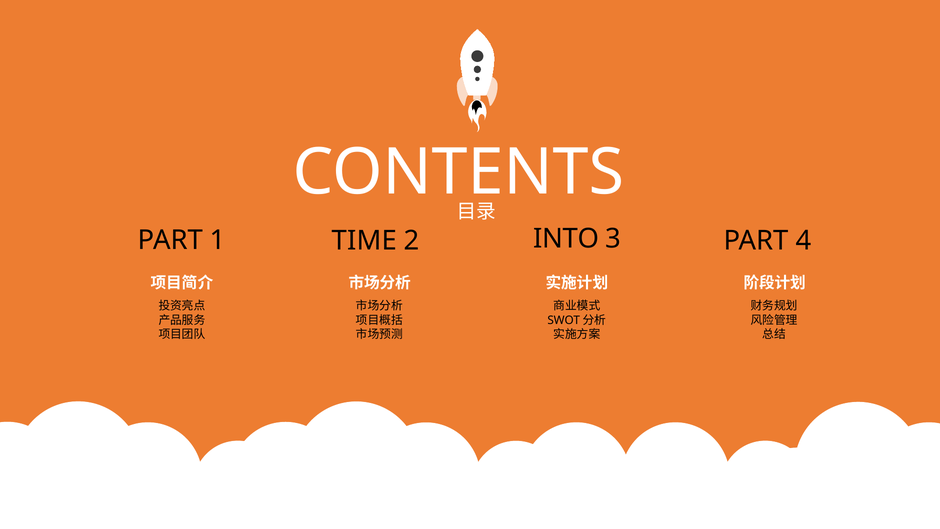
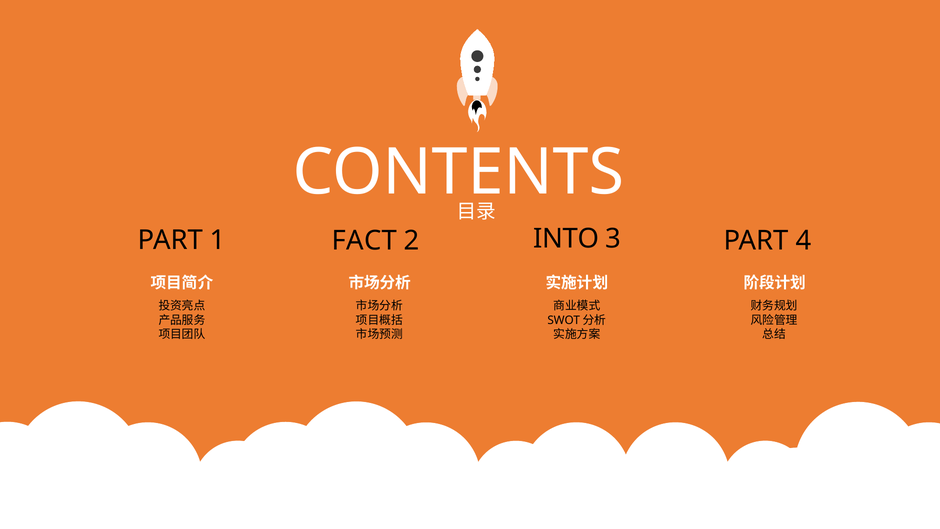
TIME: TIME -> FACT
